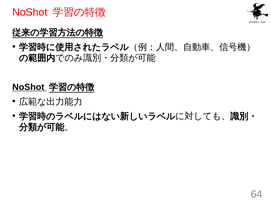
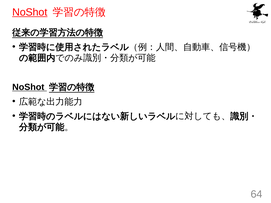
NoShot at (30, 12) underline: none -> present
